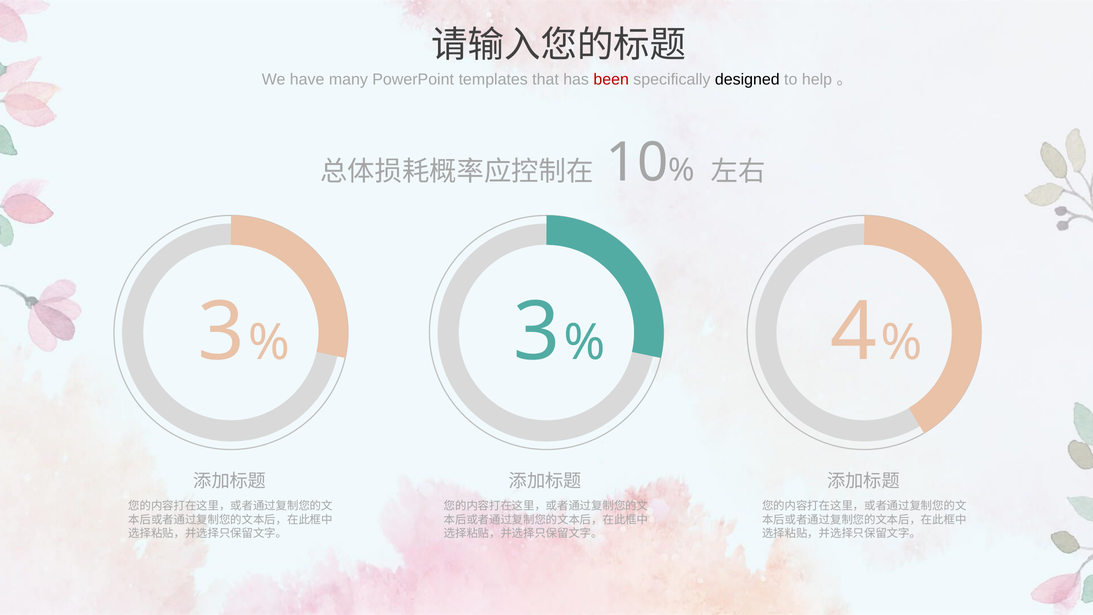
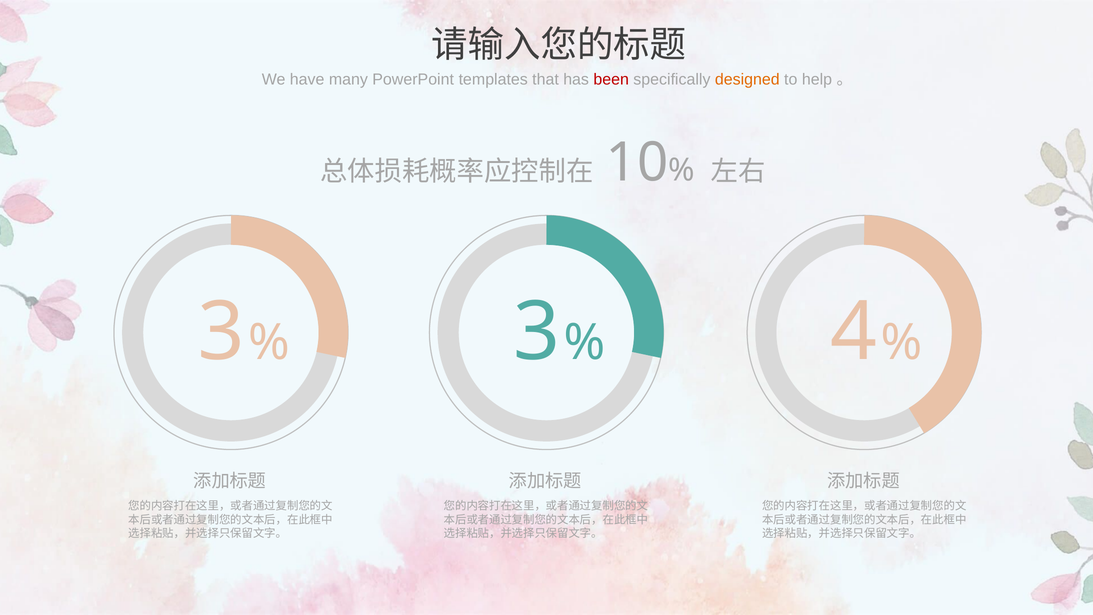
designed colour: black -> orange
